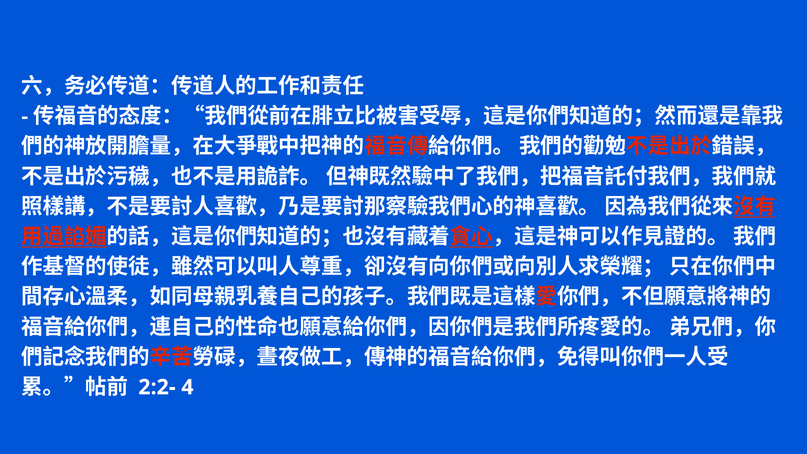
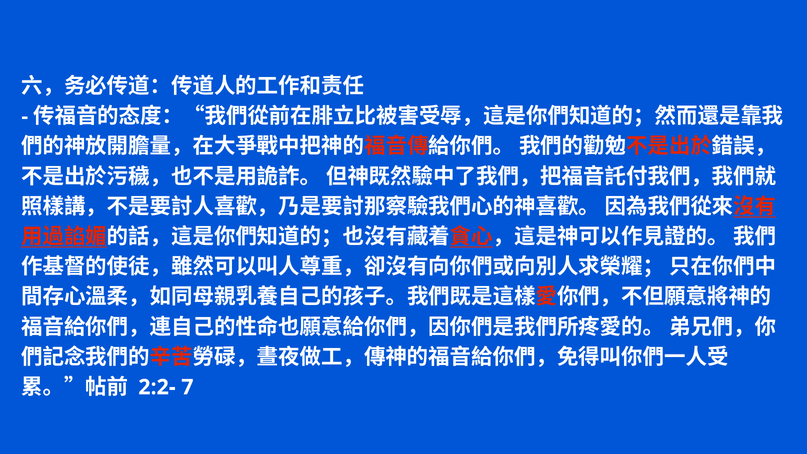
4: 4 -> 7
